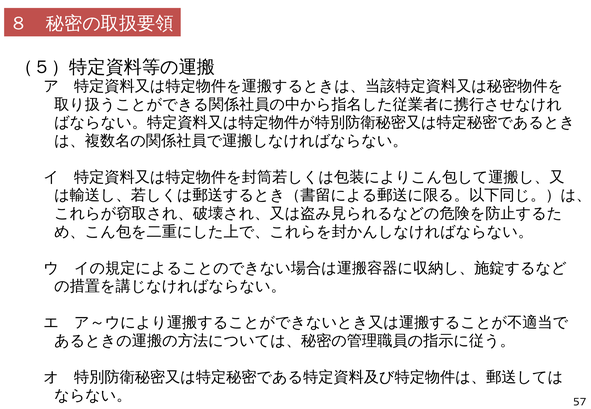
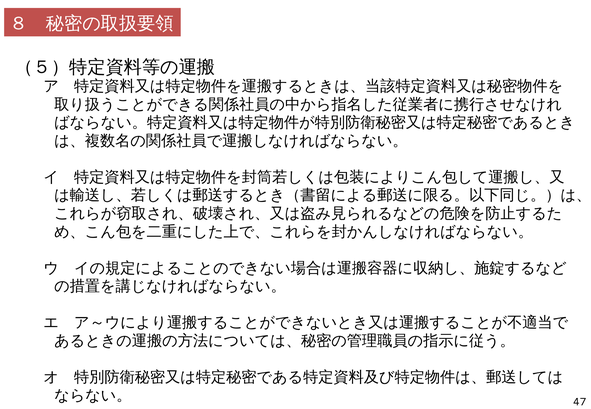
57: 57 -> 47
